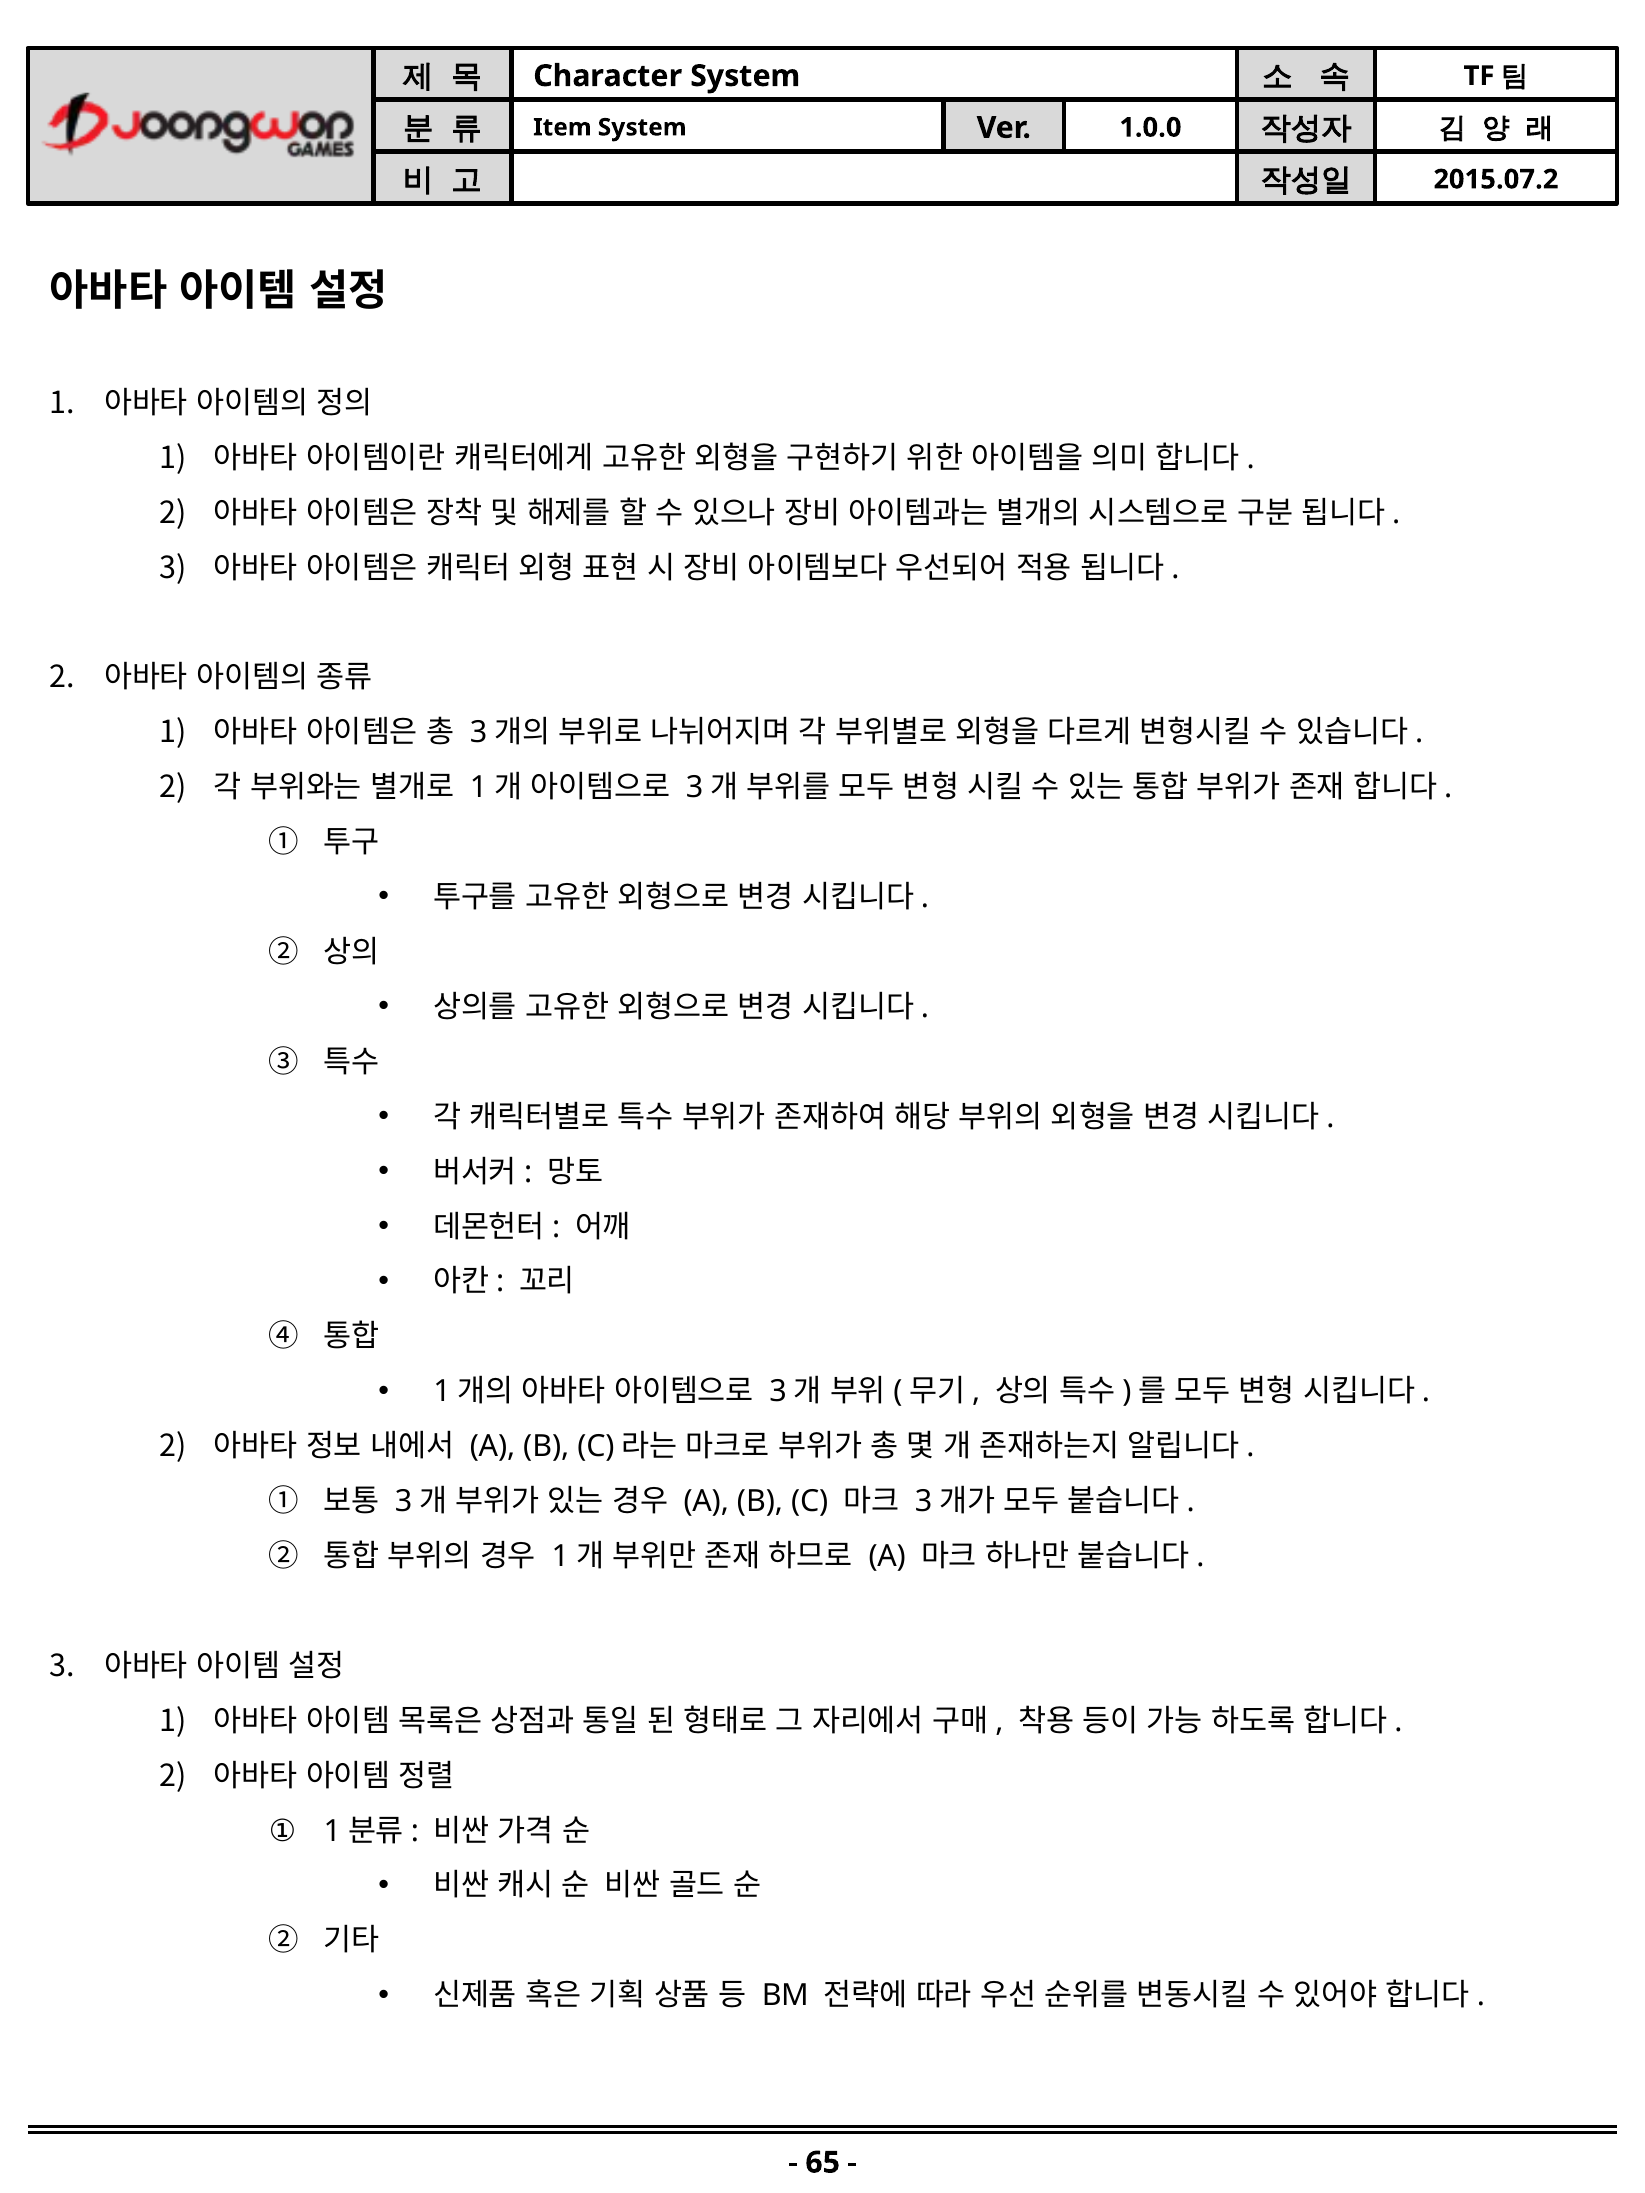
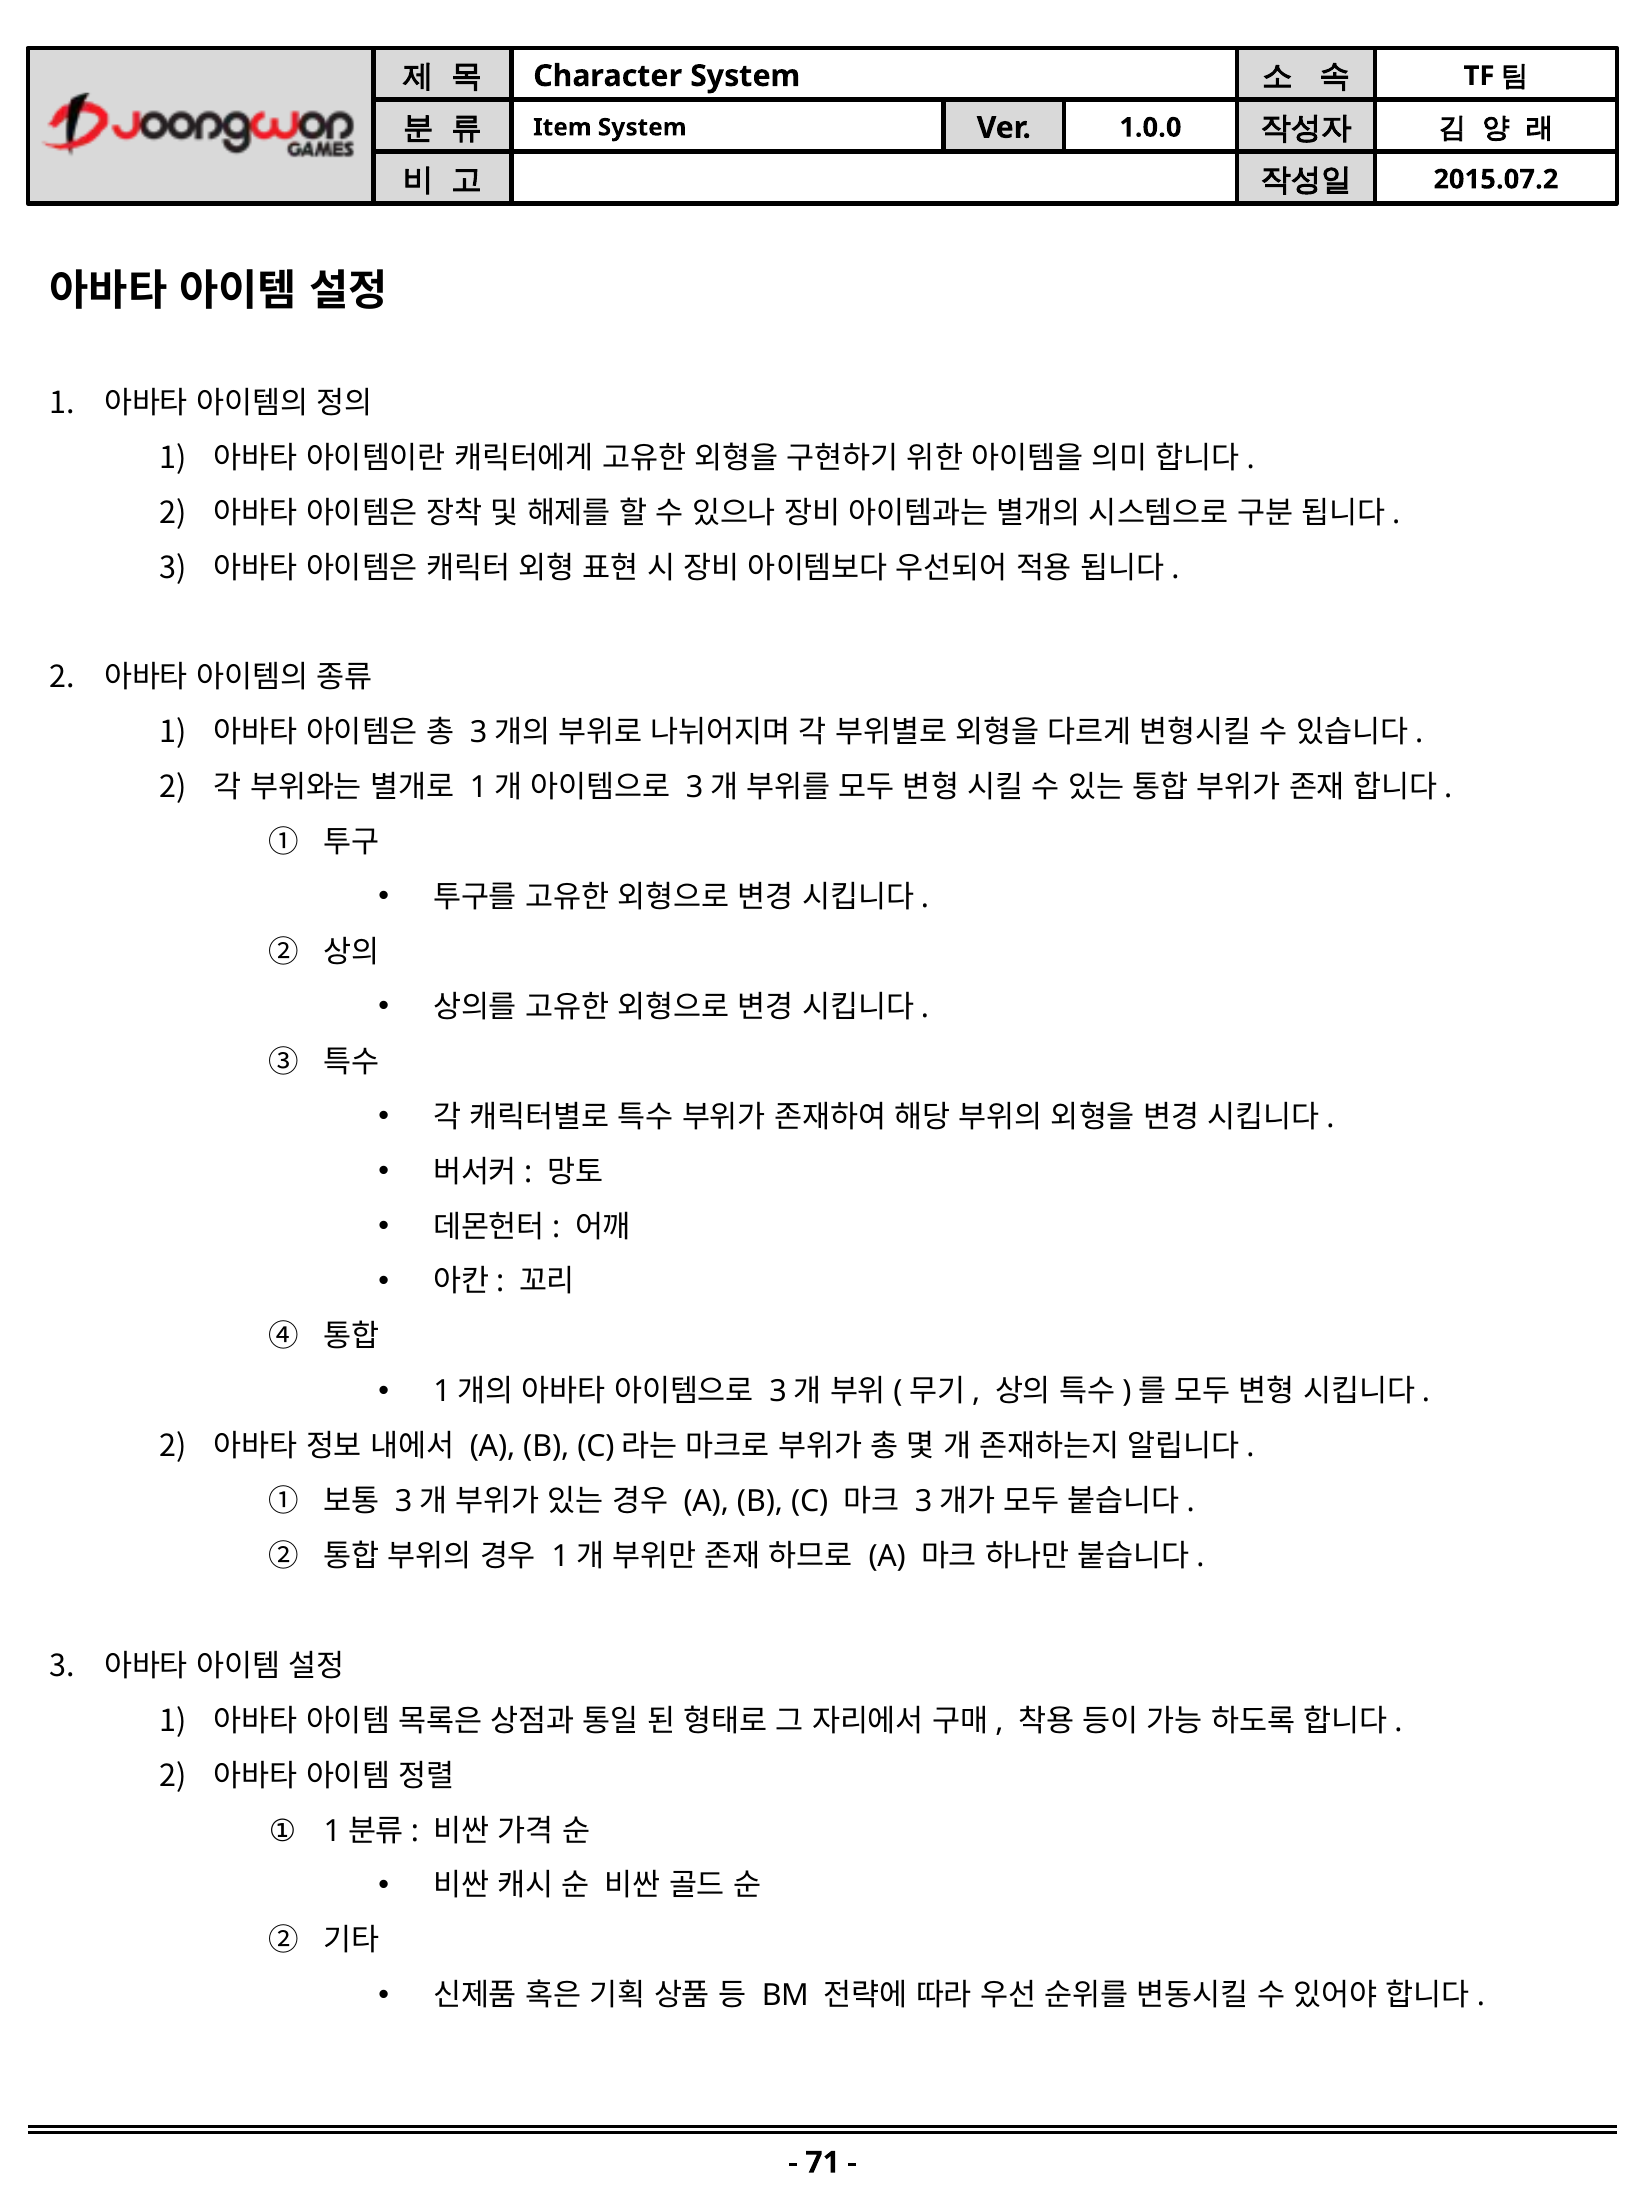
65: 65 -> 71
